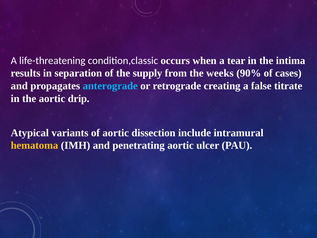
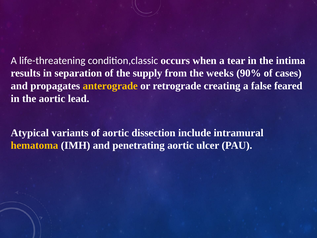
anterograde colour: light blue -> yellow
titrate: titrate -> feared
drip: drip -> lead
